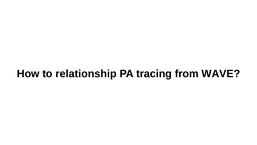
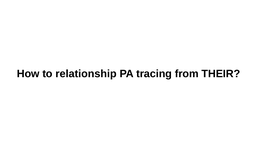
WAVE: WAVE -> THEIR
